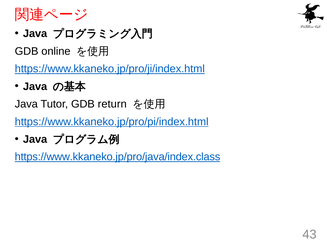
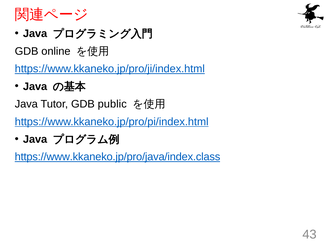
return: return -> public
